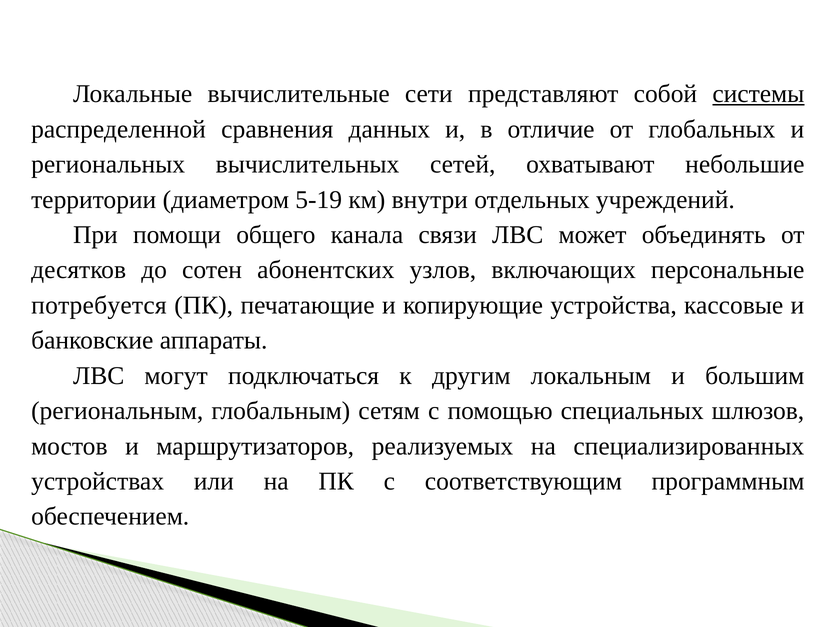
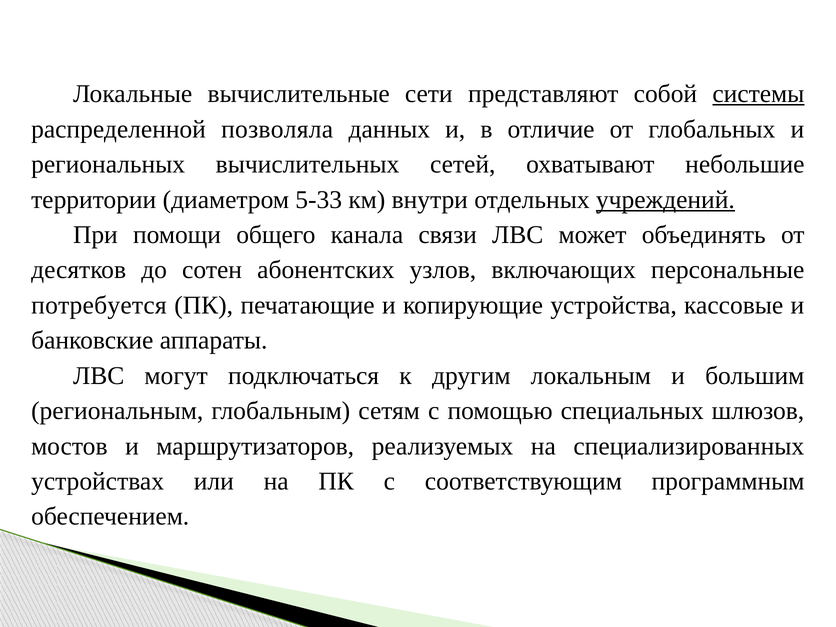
сравнения: сравнения -> позволяла
5-19: 5-19 -> 5-33
учреждений underline: none -> present
